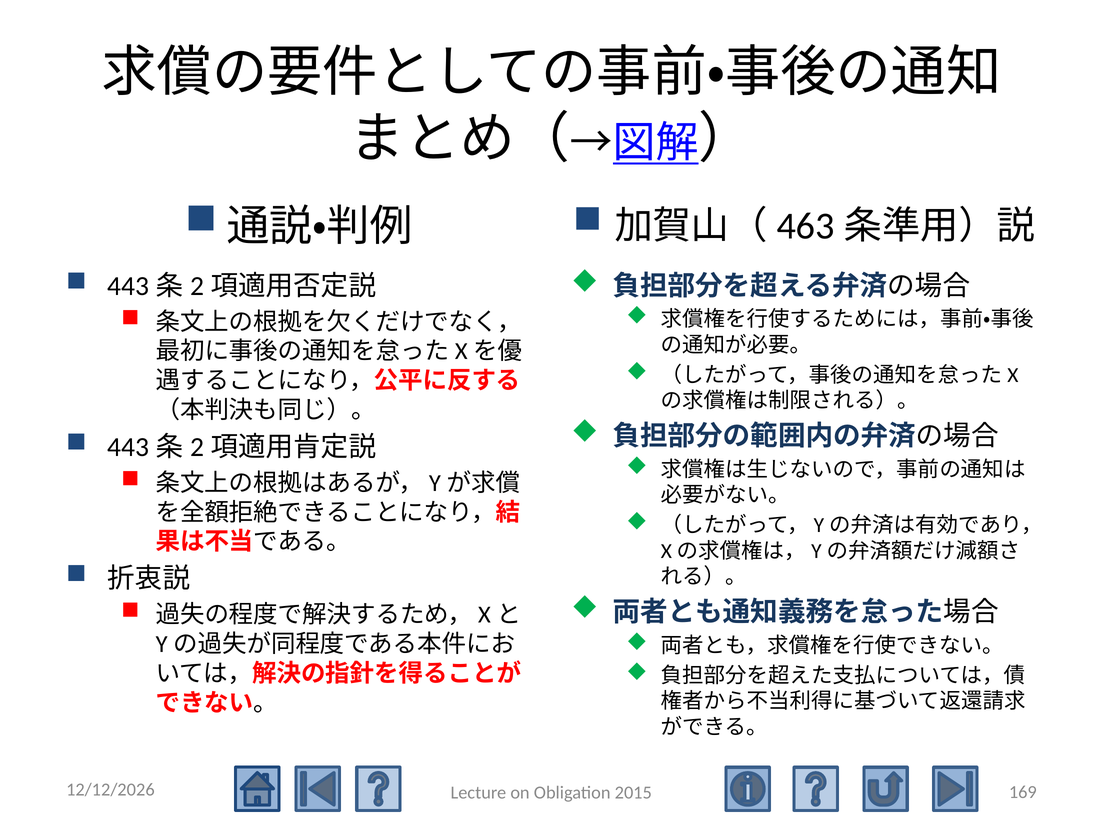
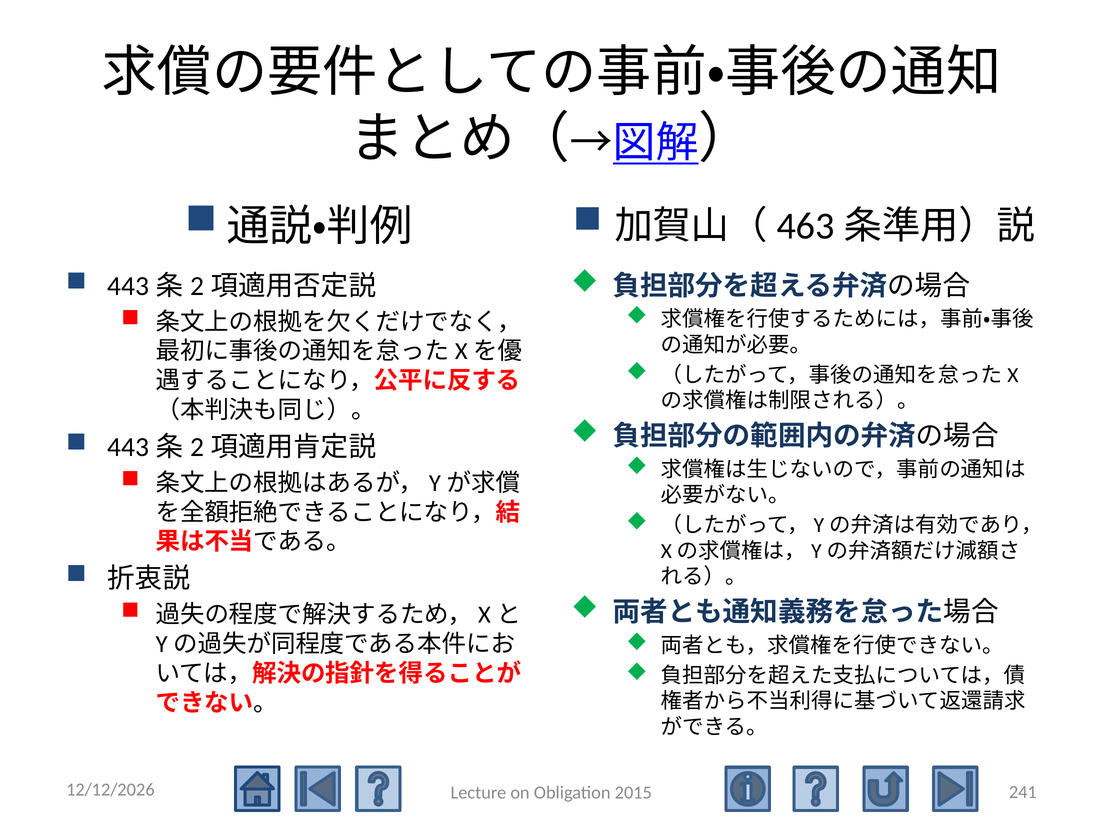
169: 169 -> 241
